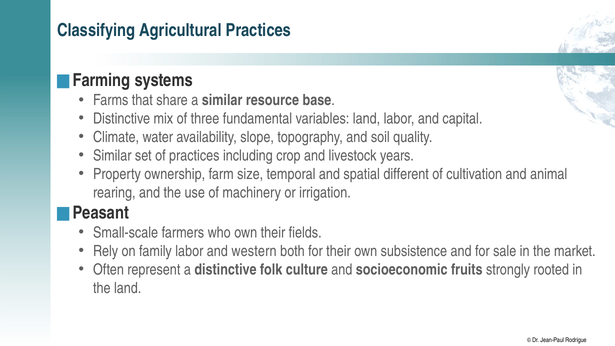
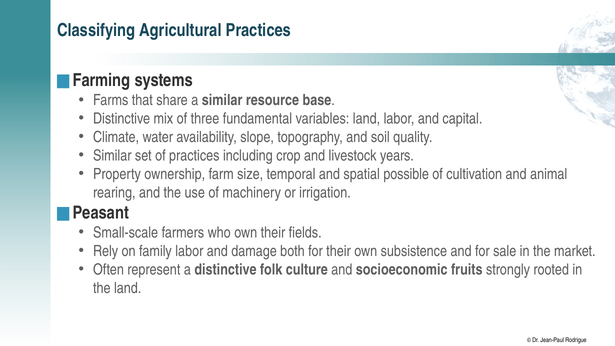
different: different -> possible
western: western -> damage
